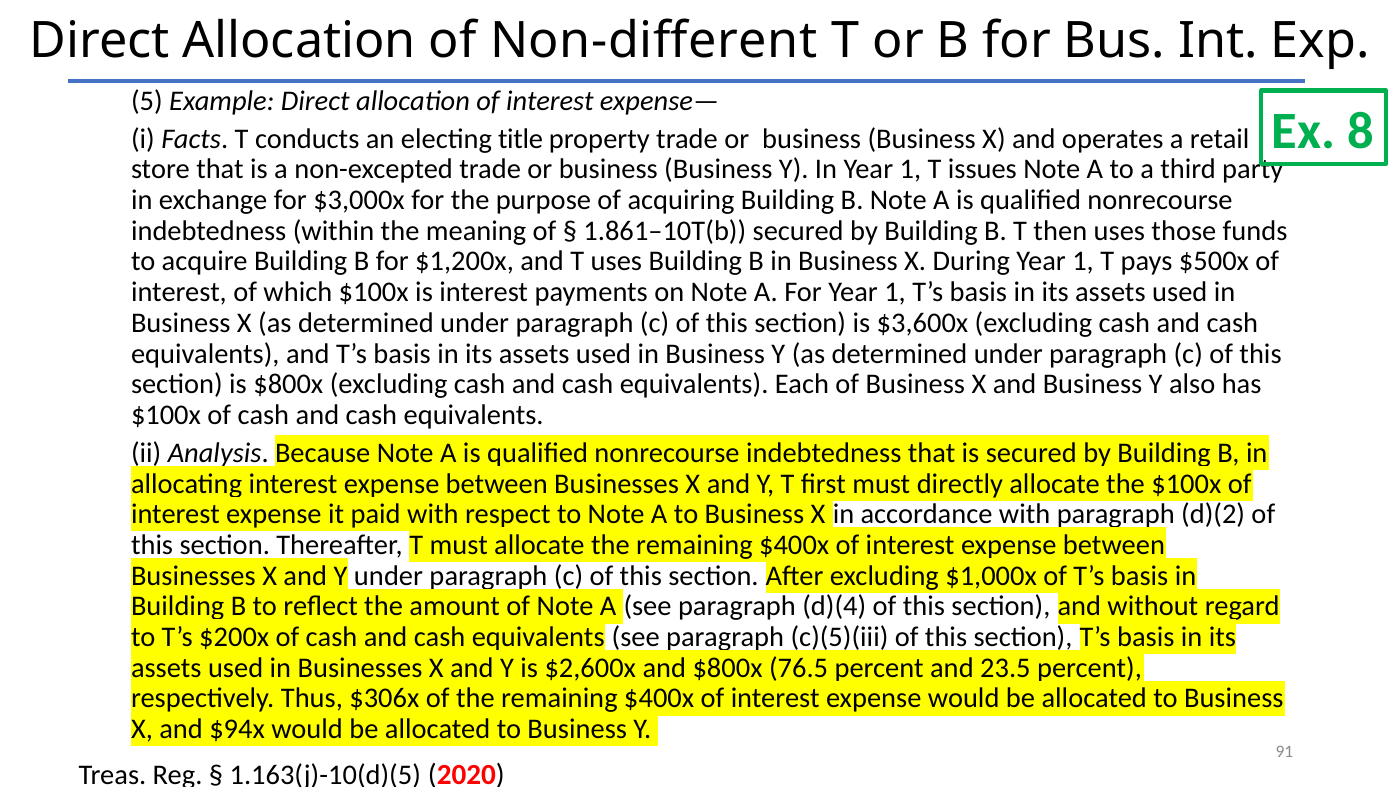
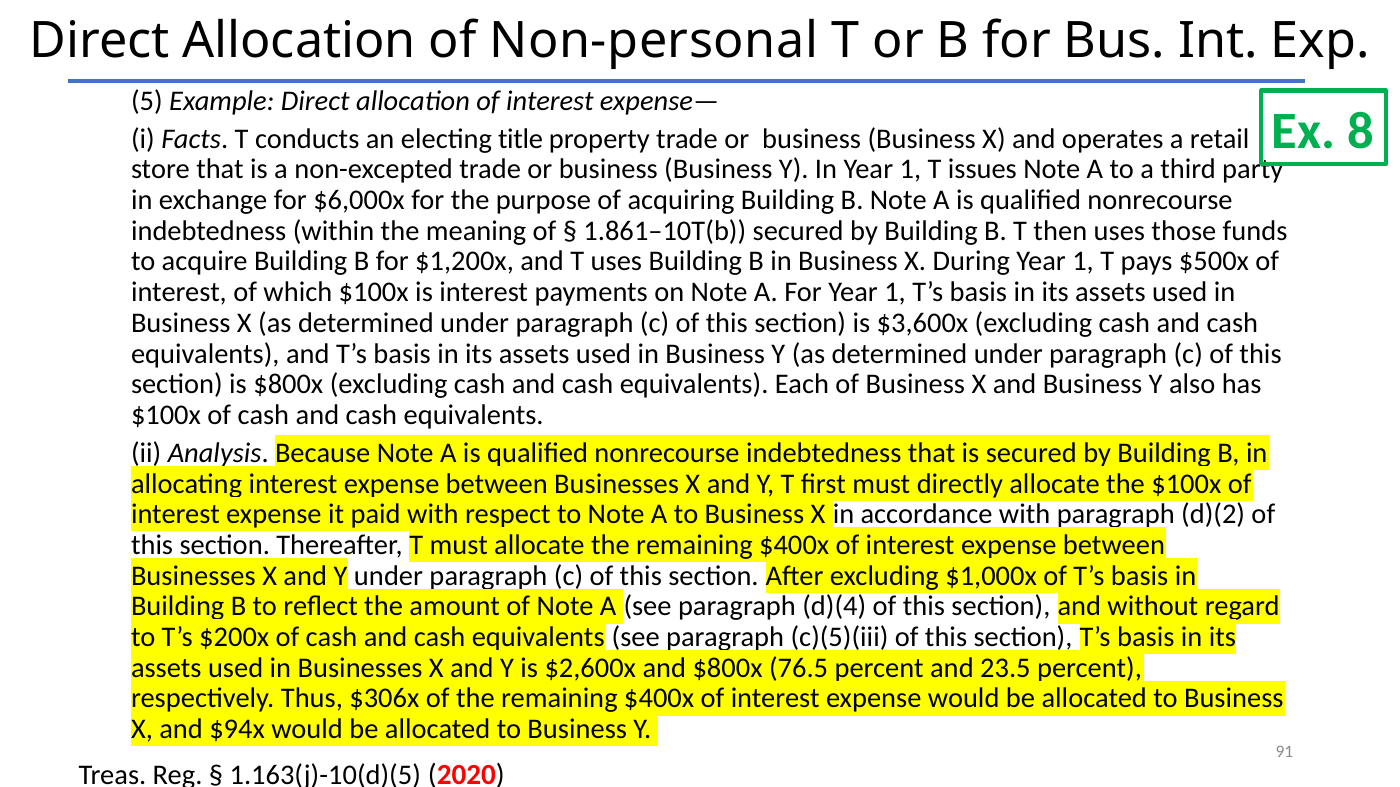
Non-different: Non-different -> Non-personal
$3,000x: $3,000x -> $6,000x
